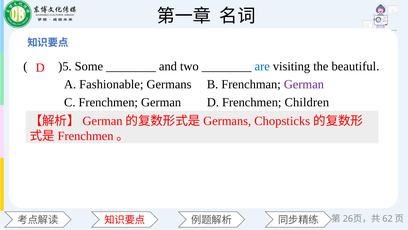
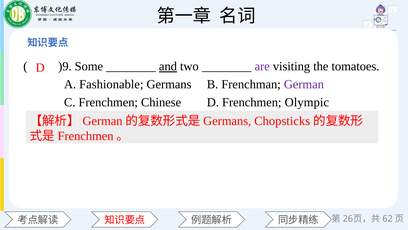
)5: )5 -> )9
and underline: none -> present
are colour: blue -> purple
beautiful: beautiful -> tomatoes
Frenchmen German: German -> Chinese
Children: Children -> Olympic
